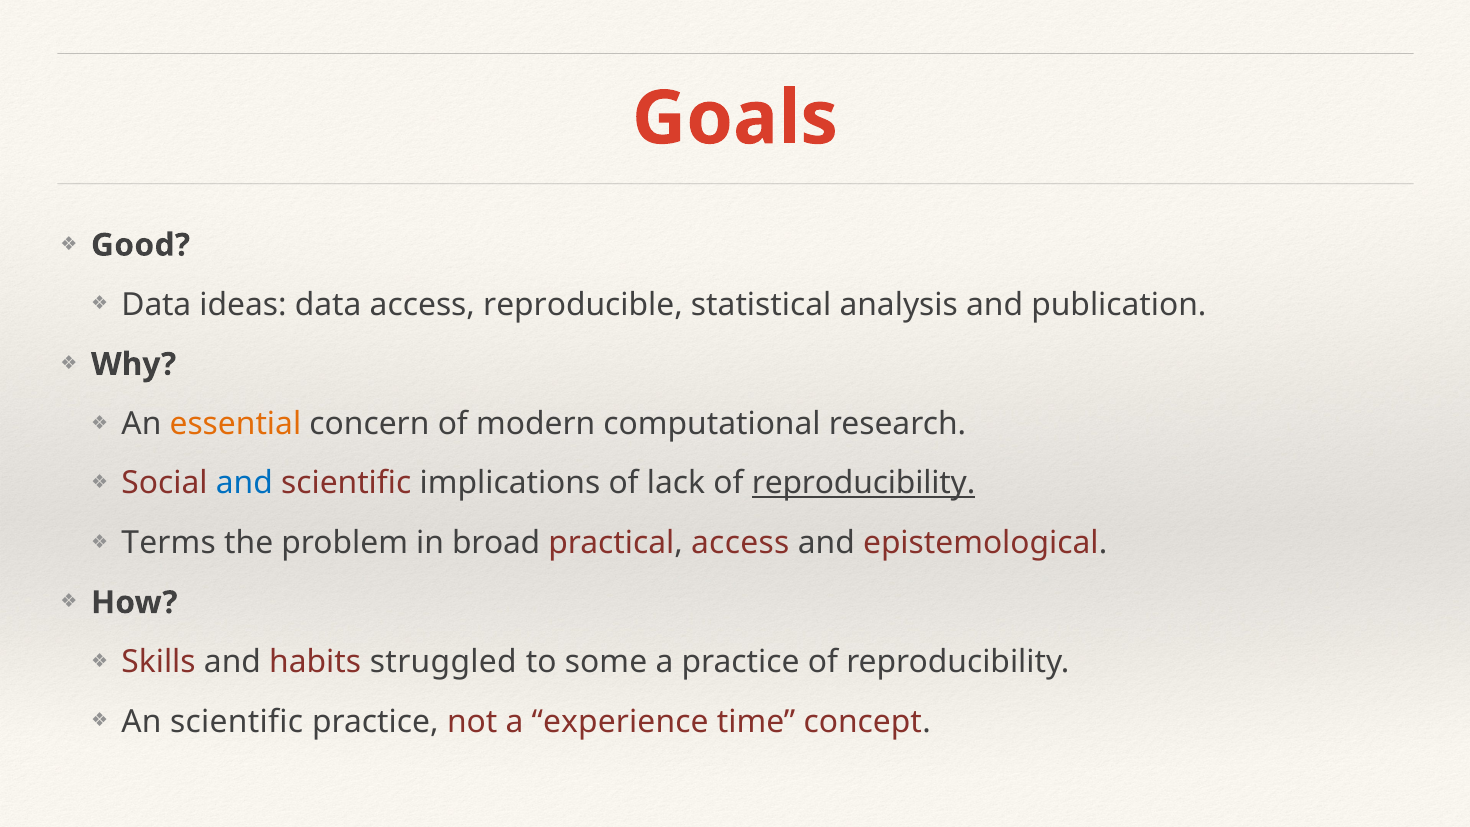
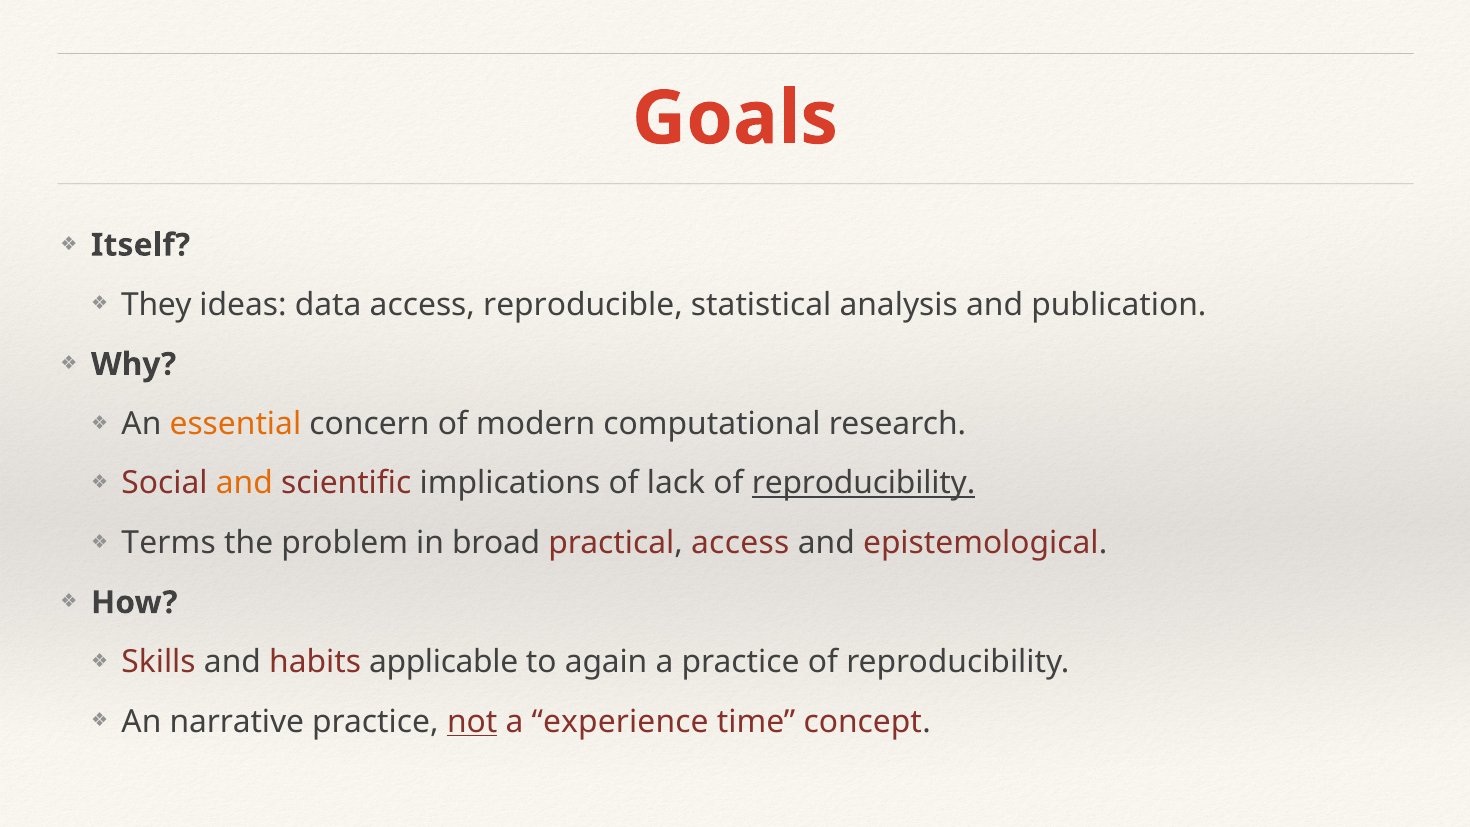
Good: Good -> Itself
Data at (156, 305): Data -> They
and at (244, 483) colour: blue -> orange
struggled: struggled -> applicable
some: some -> again
An scientific: scientific -> narrative
not underline: none -> present
